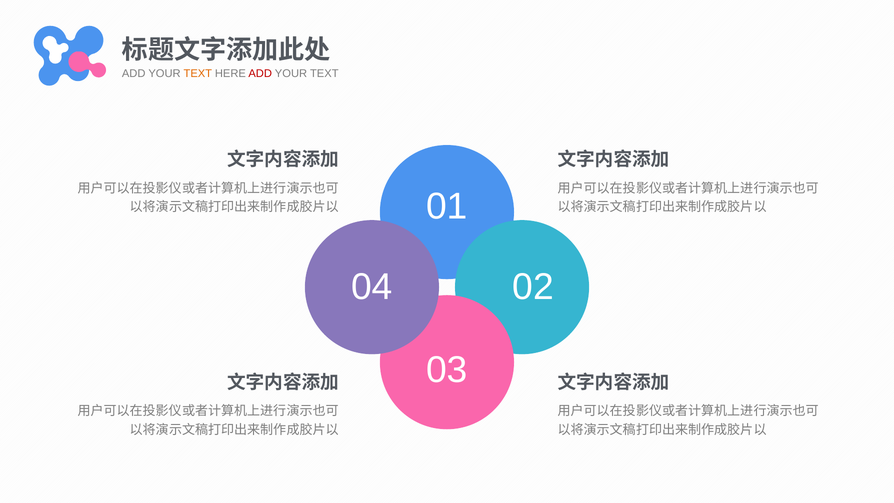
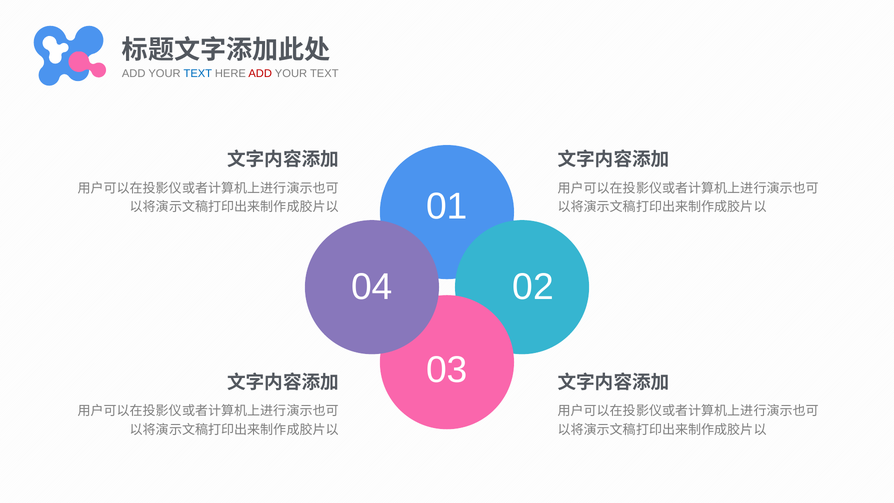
TEXT at (198, 73) colour: orange -> blue
